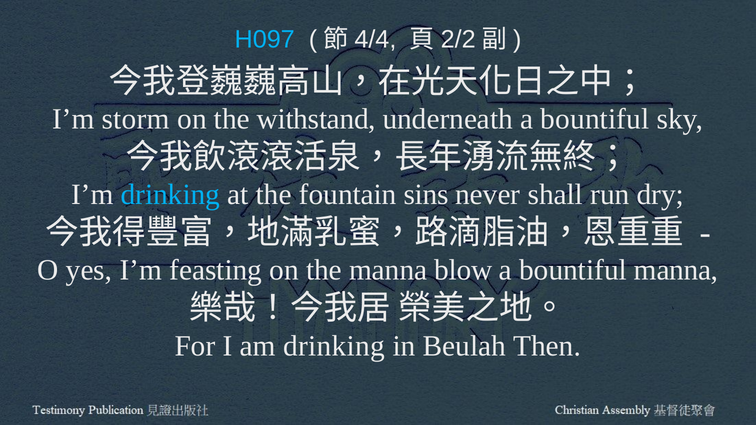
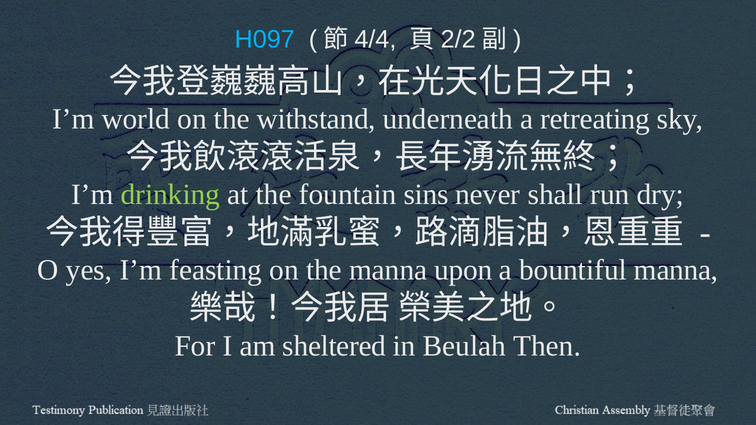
storm: storm -> world
underneath a bountiful: bountiful -> retreating
drinking at (170, 195) colour: light blue -> light green
blow: blow -> upon
am drinking: drinking -> sheltered
